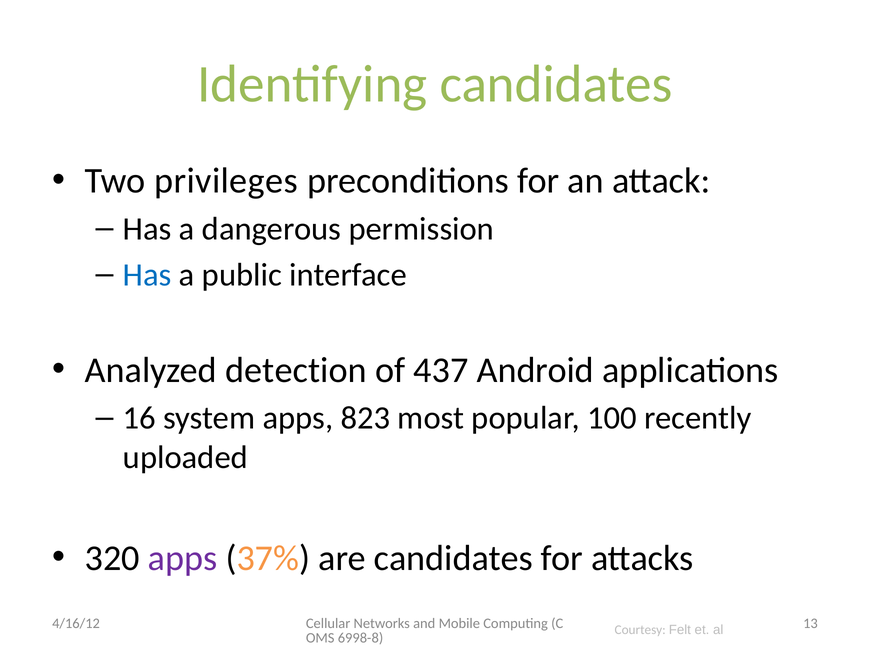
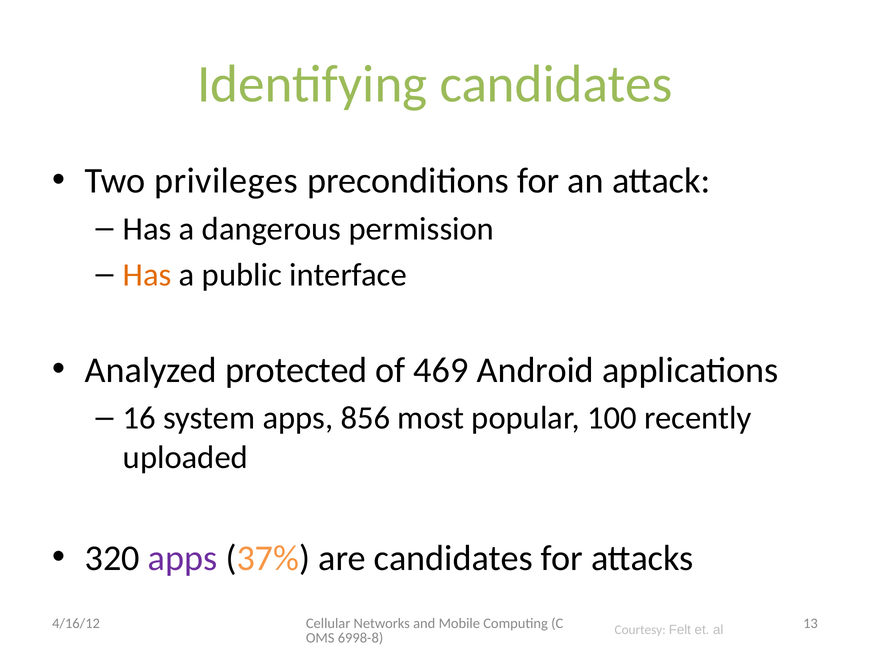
Has at (147, 275) colour: blue -> orange
detection: detection -> protected
437: 437 -> 469
823: 823 -> 856
